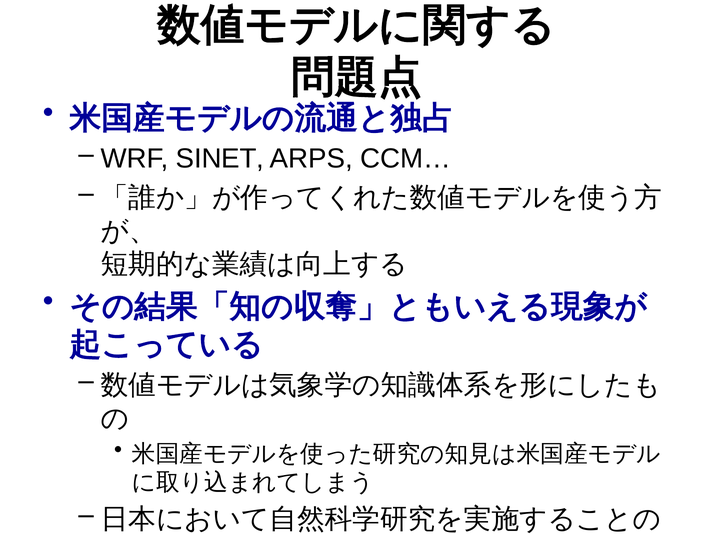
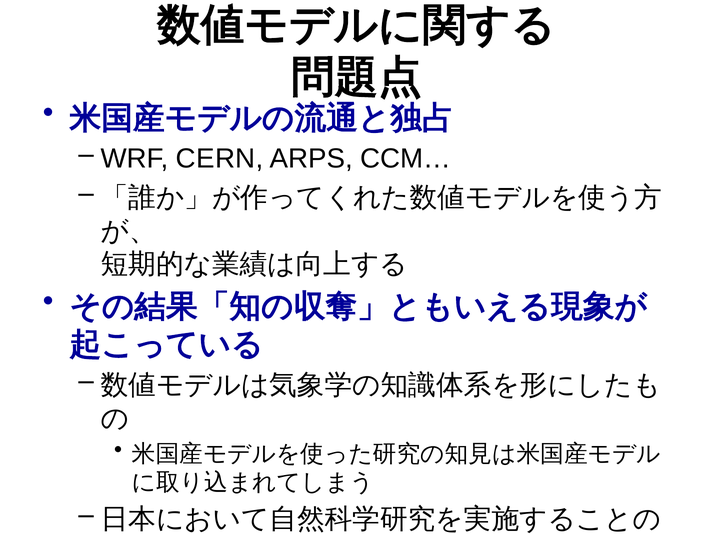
SINET: SINET -> CERN
